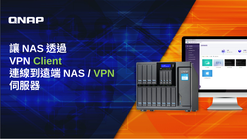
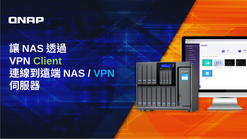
VPN at (104, 73) colour: light green -> light blue
